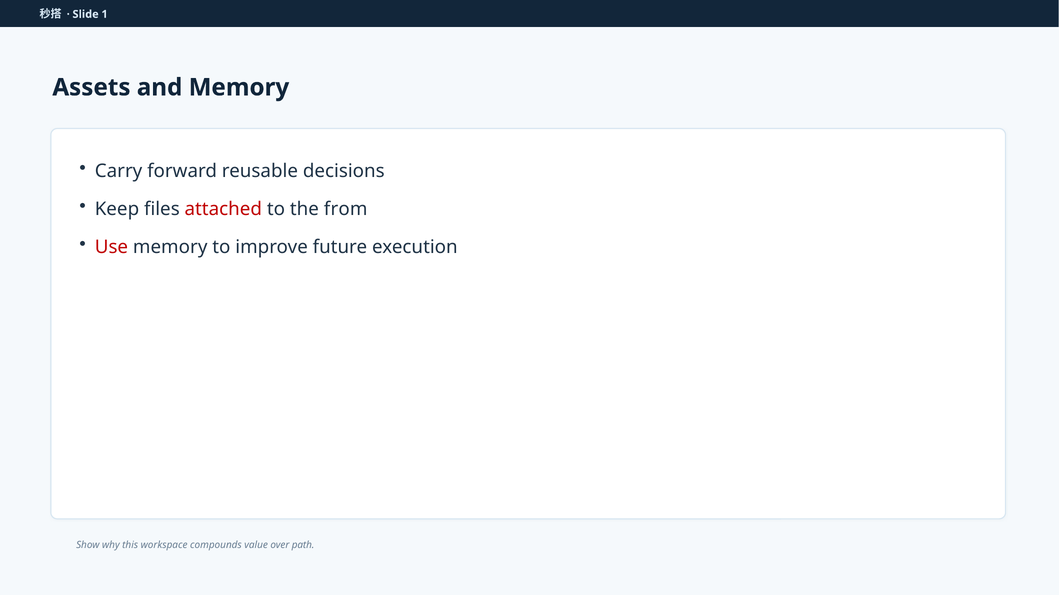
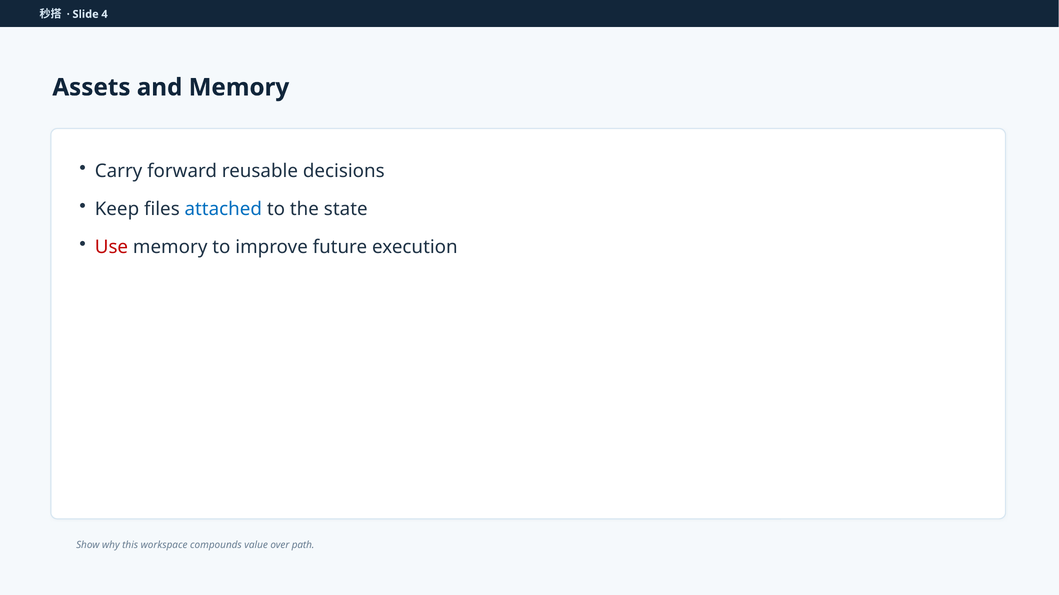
1: 1 -> 4
attached colour: red -> blue
from: from -> state
